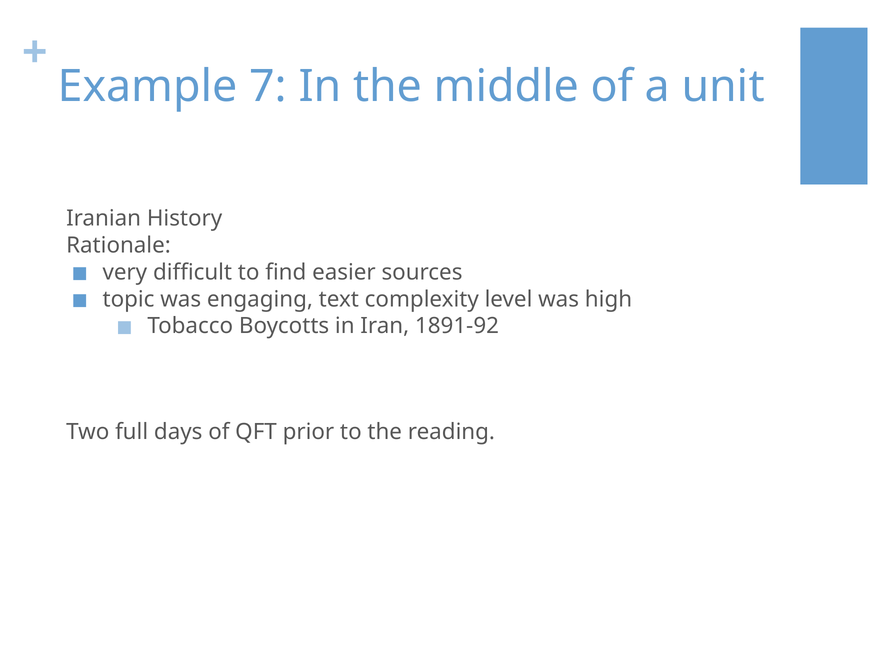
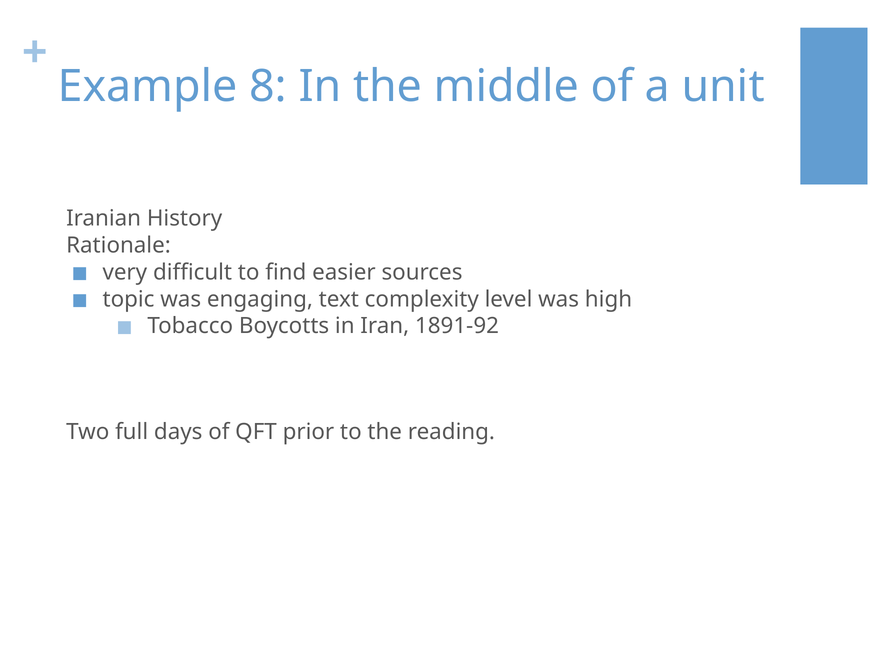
7: 7 -> 8
